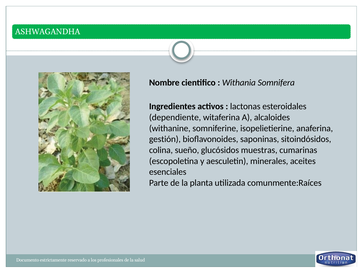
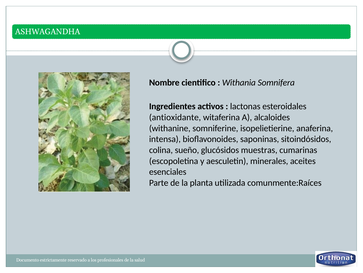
dependiente: dependiente -> antioxidante
gestión: gestión -> intensa
